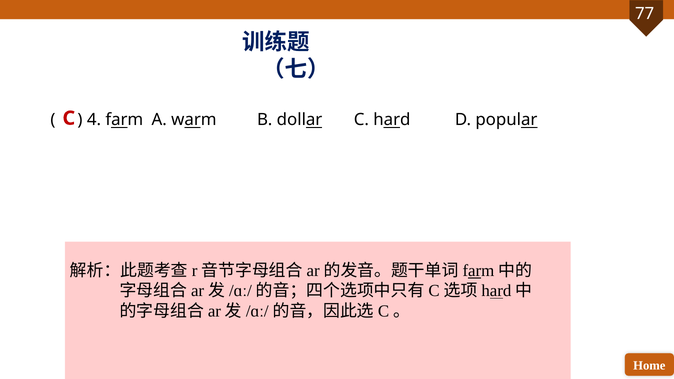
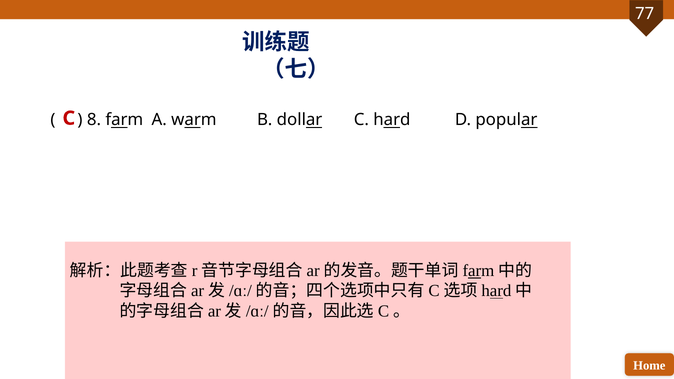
4: 4 -> 8
